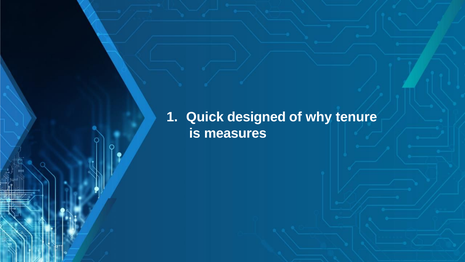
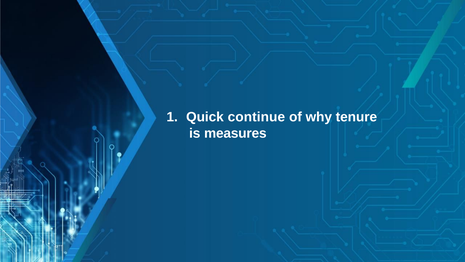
designed: designed -> continue
